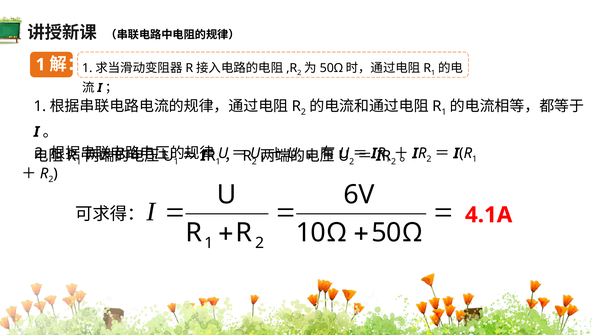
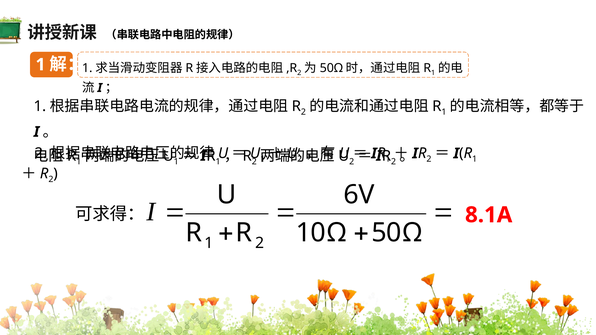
4.1A: 4.1A -> 8.1A
